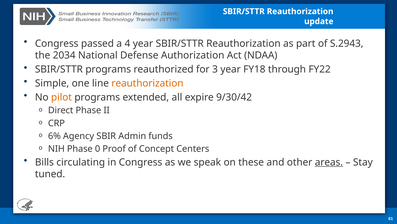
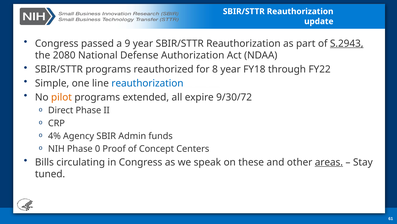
4: 4 -> 9
S.2943 underline: none -> present
2034: 2034 -> 2080
3: 3 -> 8
reauthorization at (147, 83) colour: orange -> blue
9/30/42: 9/30/42 -> 9/30/72
6%: 6% -> 4%
